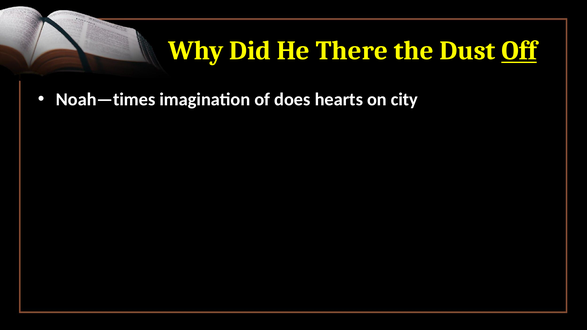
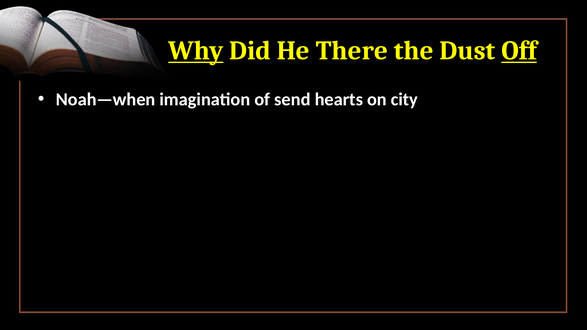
Why underline: none -> present
Noah—times: Noah—times -> Noah—when
does: does -> send
